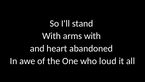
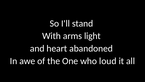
arms with: with -> light
